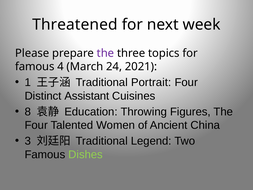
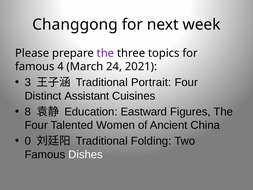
Threatened: Threatened -> Changgong
1: 1 -> 3
Throwing: Throwing -> Eastward
3: 3 -> 0
Legend: Legend -> Folding
Dishes colour: light green -> white
